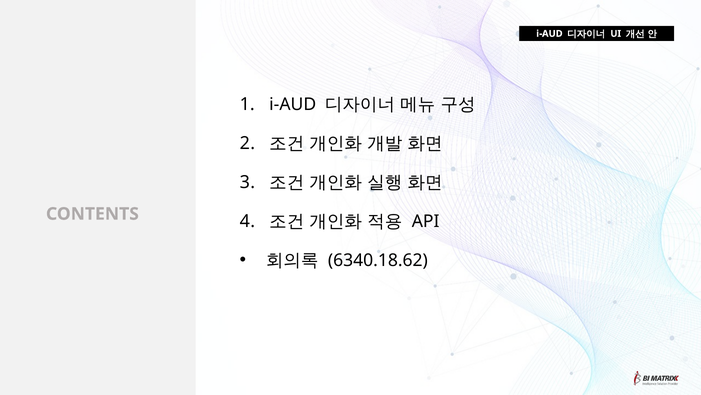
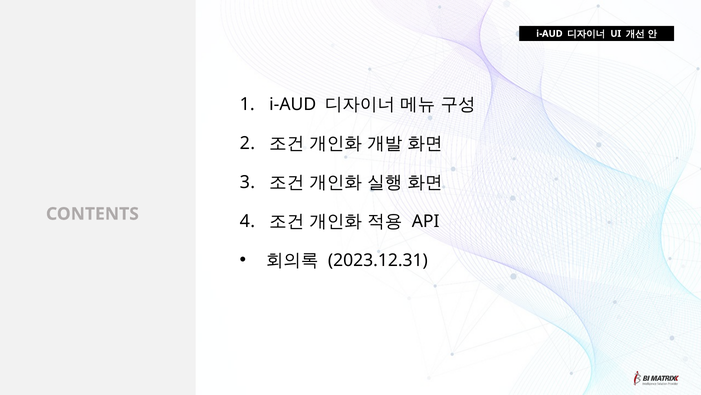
6340.18.62: 6340.18.62 -> 2023.12.31
